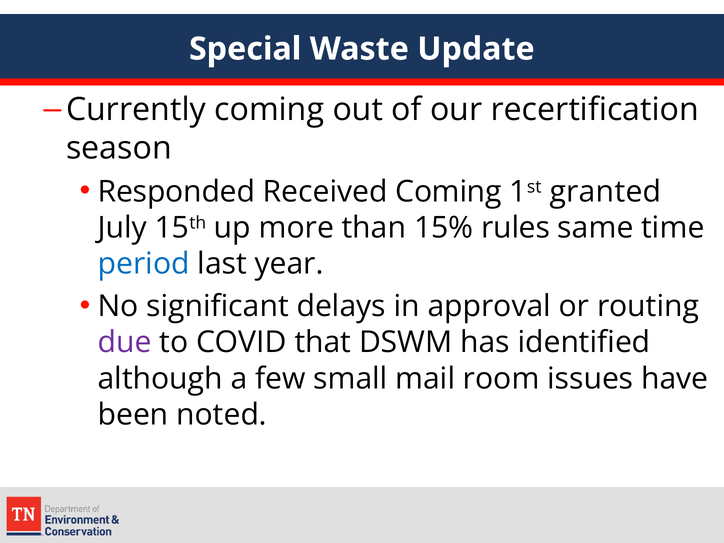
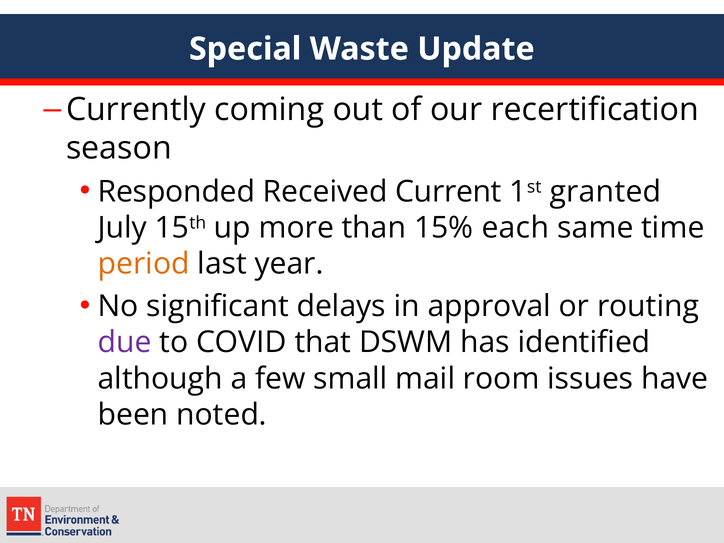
Received Coming: Coming -> Current
rules: rules -> each
period colour: blue -> orange
